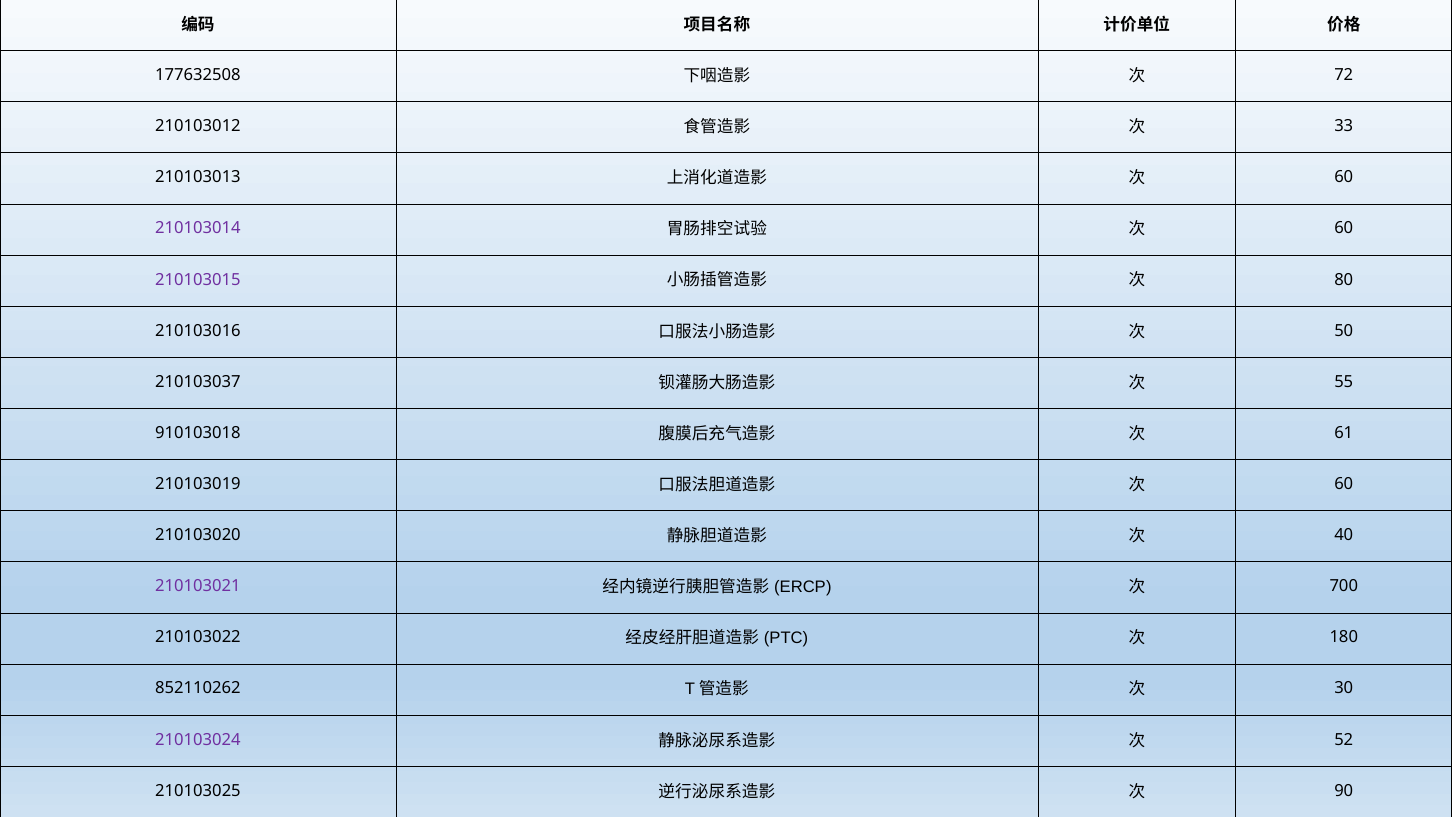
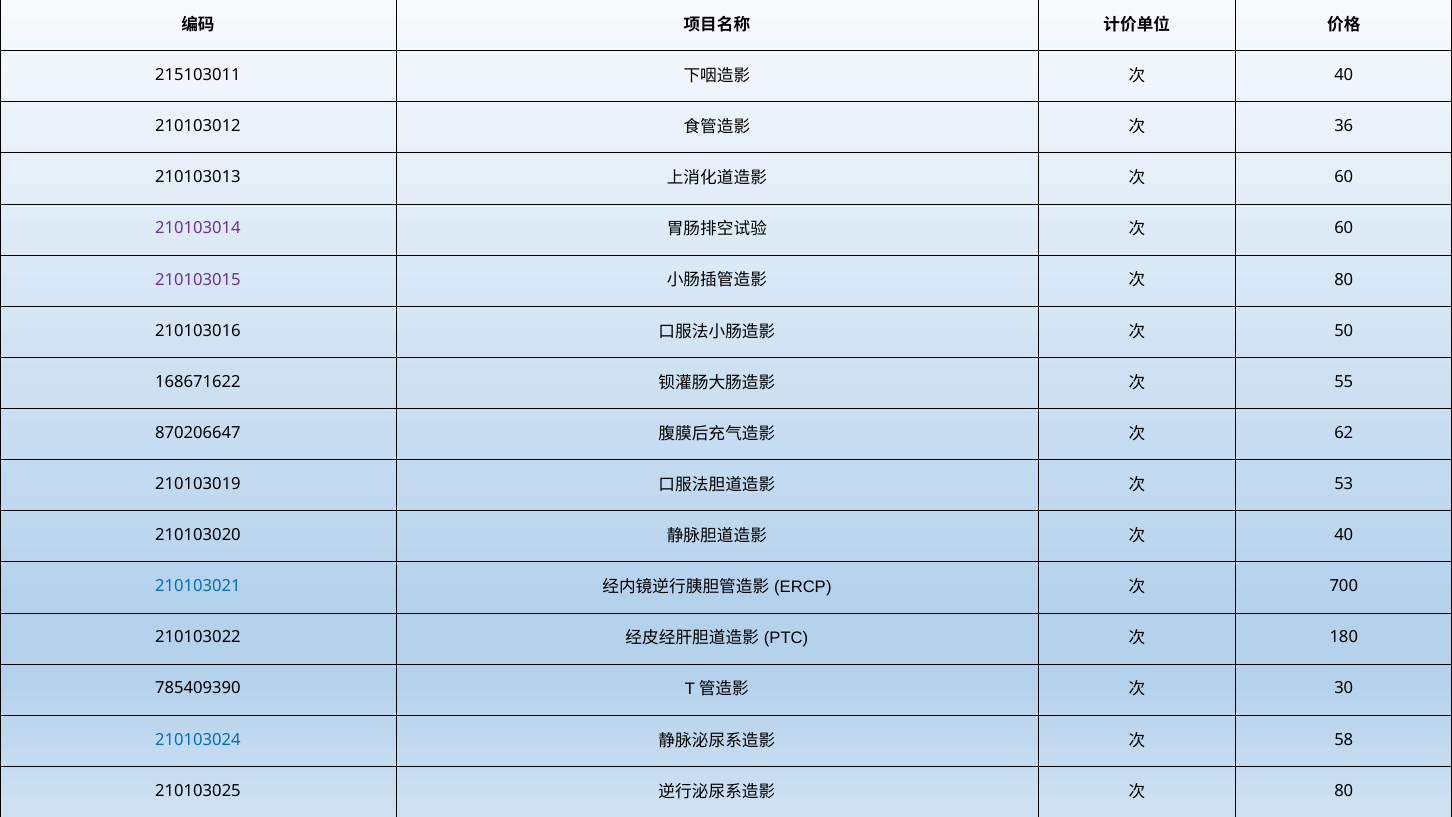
177632508: 177632508 -> 215103011
72 at (1344, 75): 72 -> 40
33: 33 -> 36
210103037: 210103037 -> 168671622
910103018: 910103018 -> 870206647
61: 61 -> 62
60 at (1344, 484): 60 -> 53
210103021 colour: purple -> blue
852110262: 852110262 -> 785409390
210103024 colour: purple -> blue
52: 52 -> 58
90 at (1344, 791): 90 -> 80
